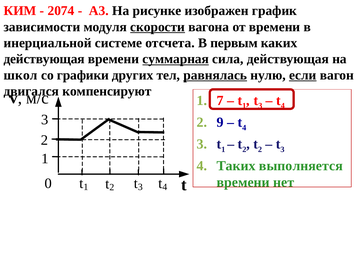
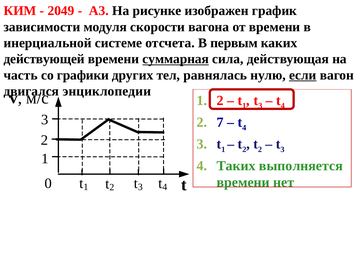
2074: 2074 -> 2049
скорости underline: present -> none
действующая at (44, 59): действующая -> действующей
школ: школ -> часть
равнялась underline: present -> none
компенсируют: компенсируют -> энциклопедии
7 at (220, 101): 7 -> 2
9: 9 -> 7
